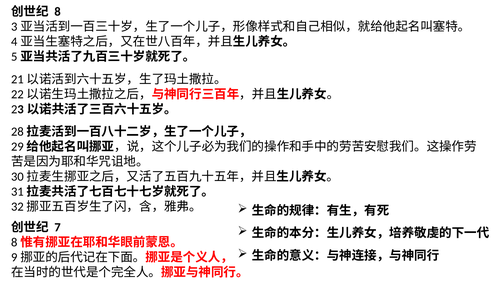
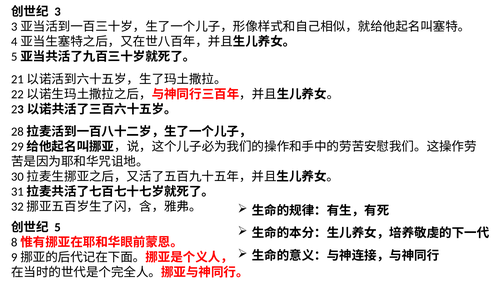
8: 8 -> 3
7: 7 -> 5
